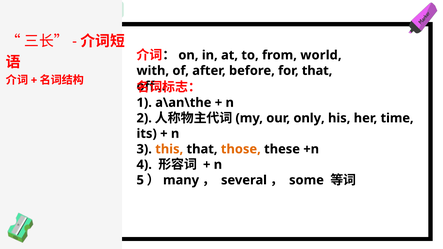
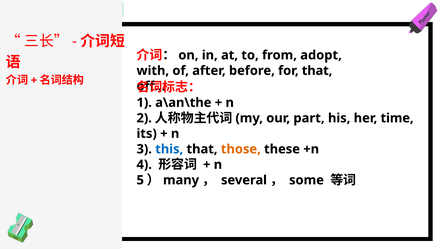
world: world -> adopt
only: only -> part
this colour: orange -> blue
